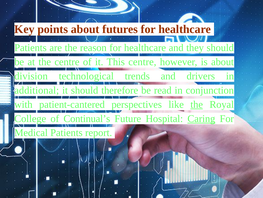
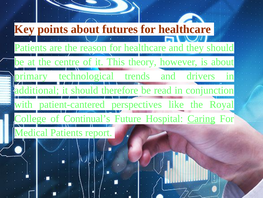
This centre: centre -> theory
division: division -> primary
the at (197, 104) underline: present -> none
